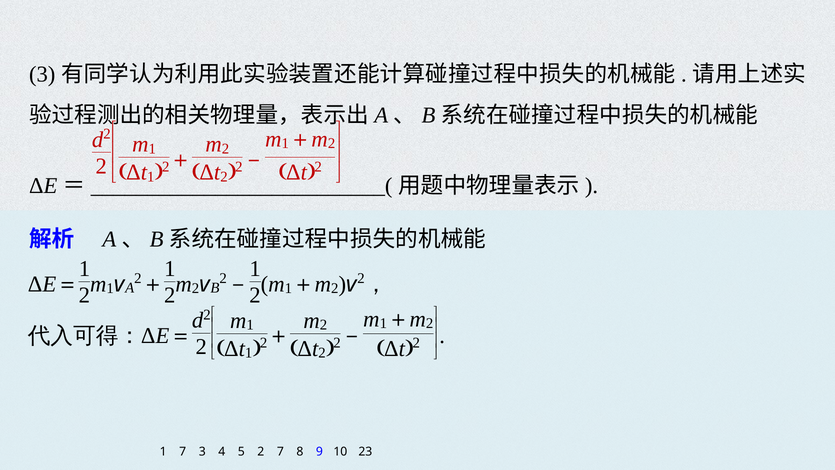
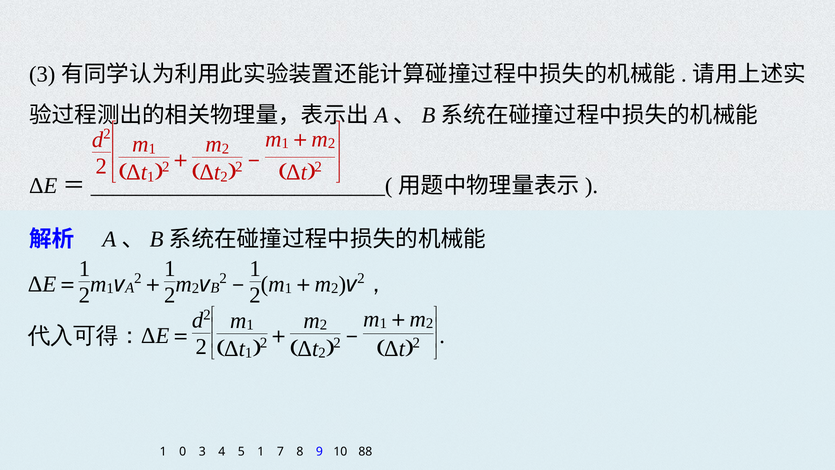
1 7: 7 -> 0
5 2: 2 -> 1
23: 23 -> 88
